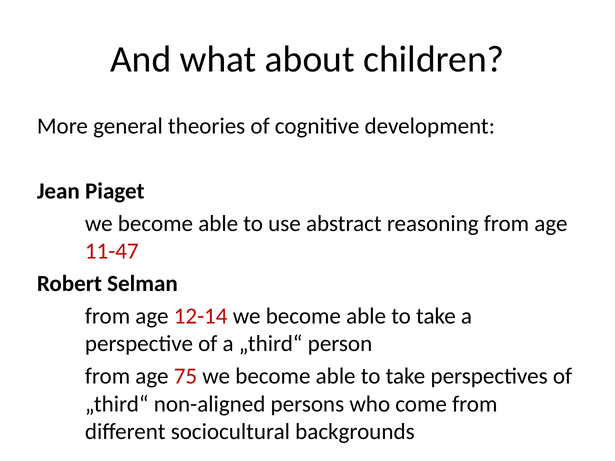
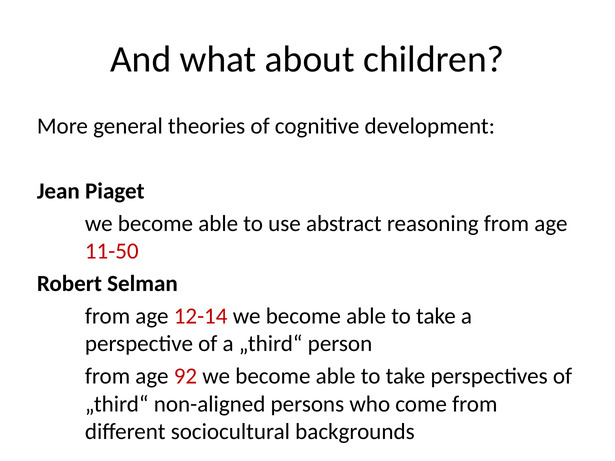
11-47: 11-47 -> 11-50
75: 75 -> 92
